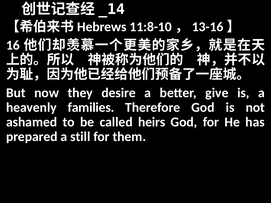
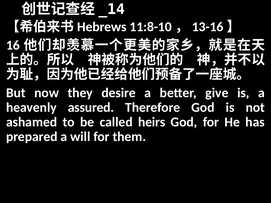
families: families -> assured
still: still -> will
